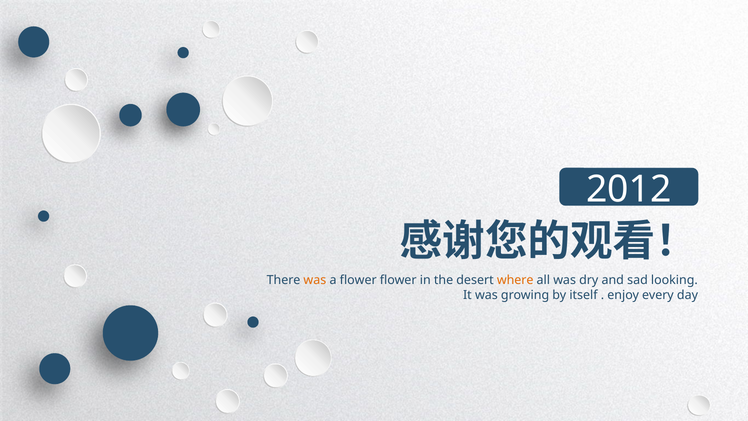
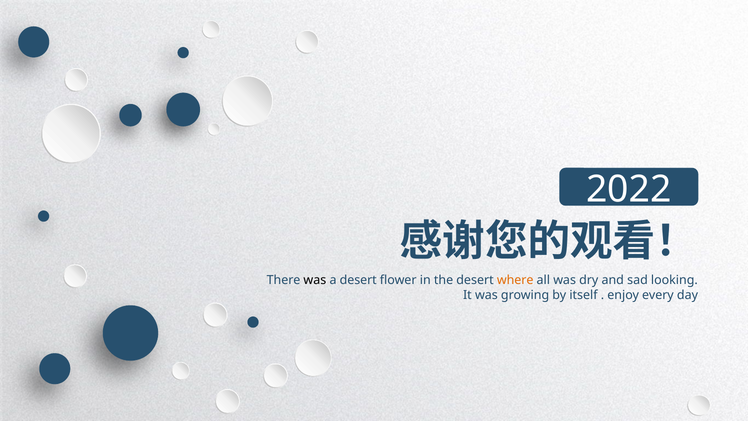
2012: 2012 -> 2022
was at (315, 280) colour: orange -> black
a flower: flower -> desert
